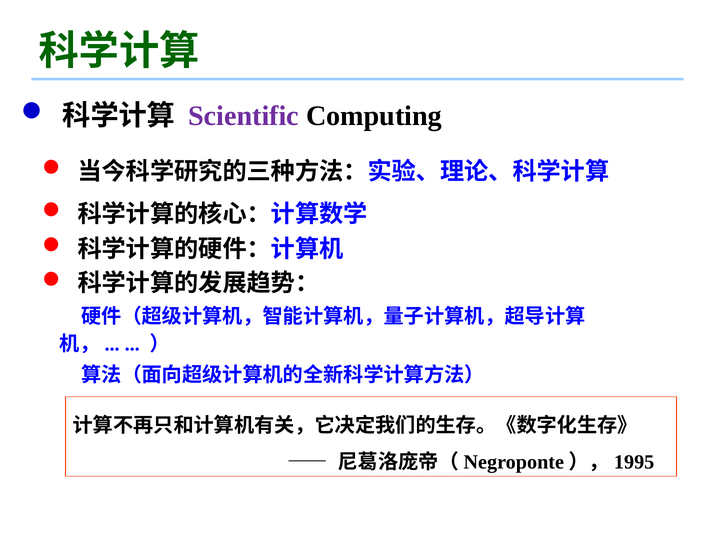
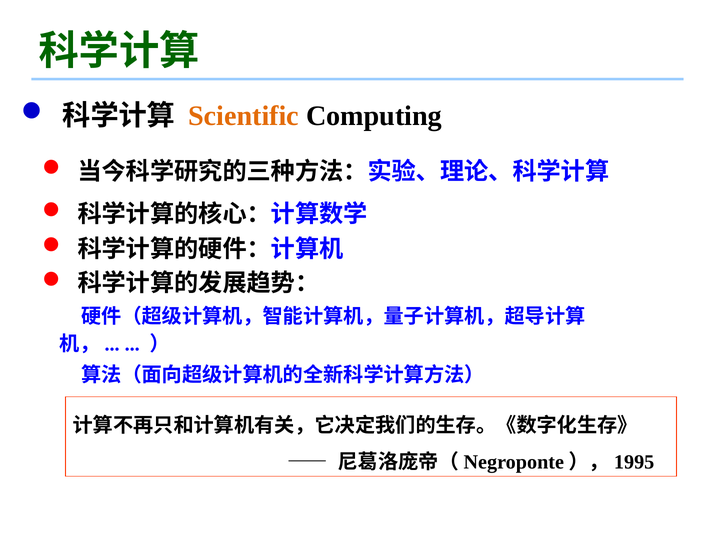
Scientific colour: purple -> orange
